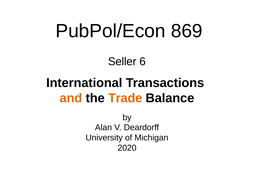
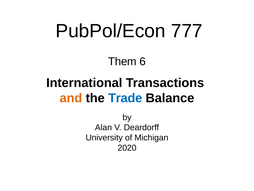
869: 869 -> 777
Seller: Seller -> Them
Trade colour: orange -> blue
